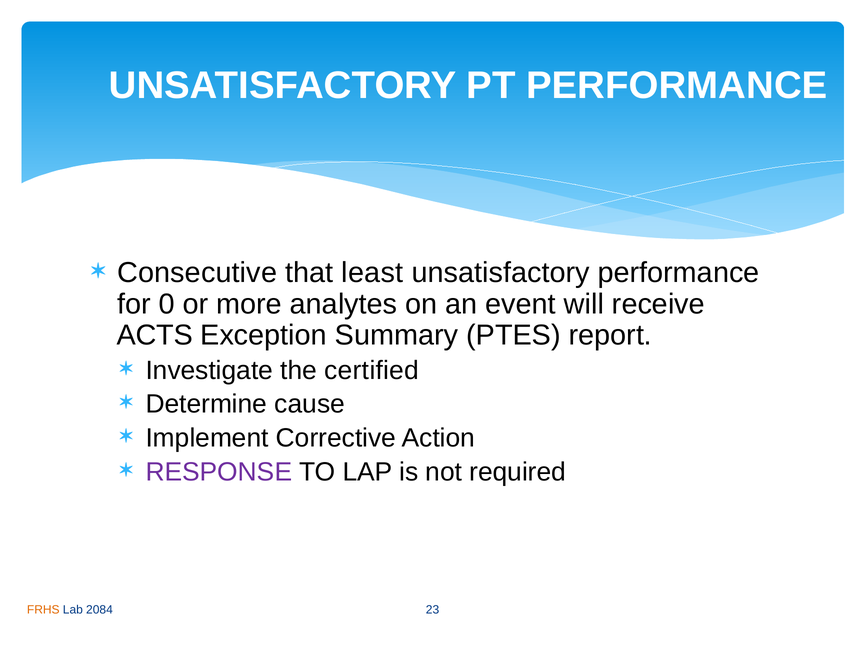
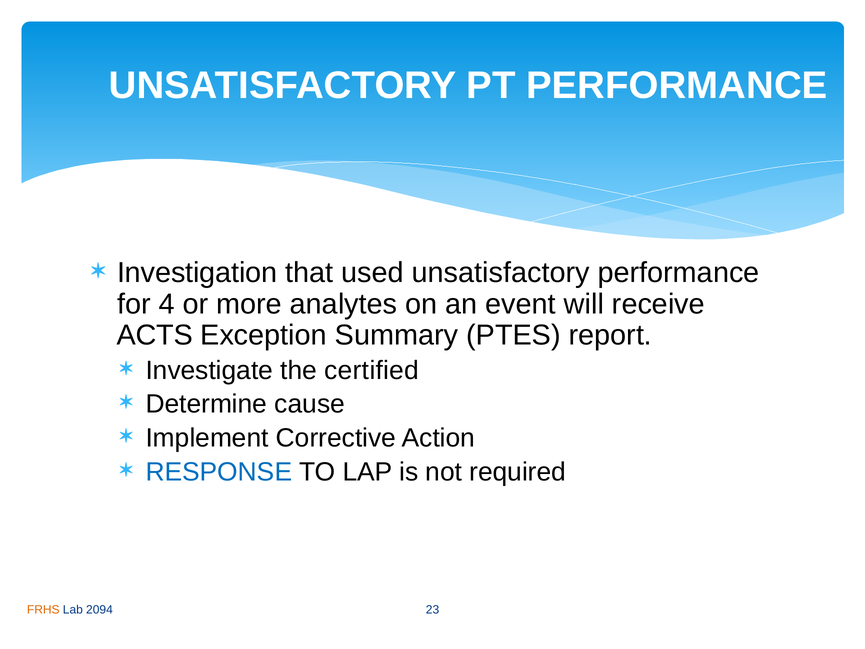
Consecutive: Consecutive -> Investigation
least: least -> used
0: 0 -> 4
RESPONSE colour: purple -> blue
2084: 2084 -> 2094
